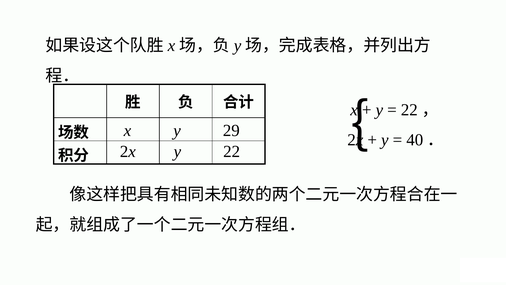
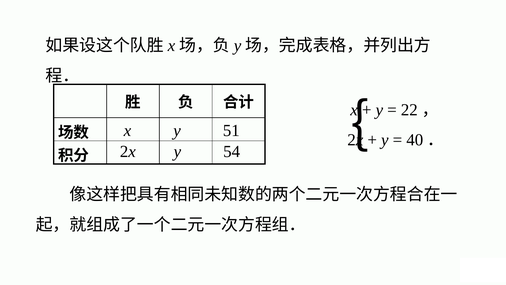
29: 29 -> 51
22: 22 -> 54
